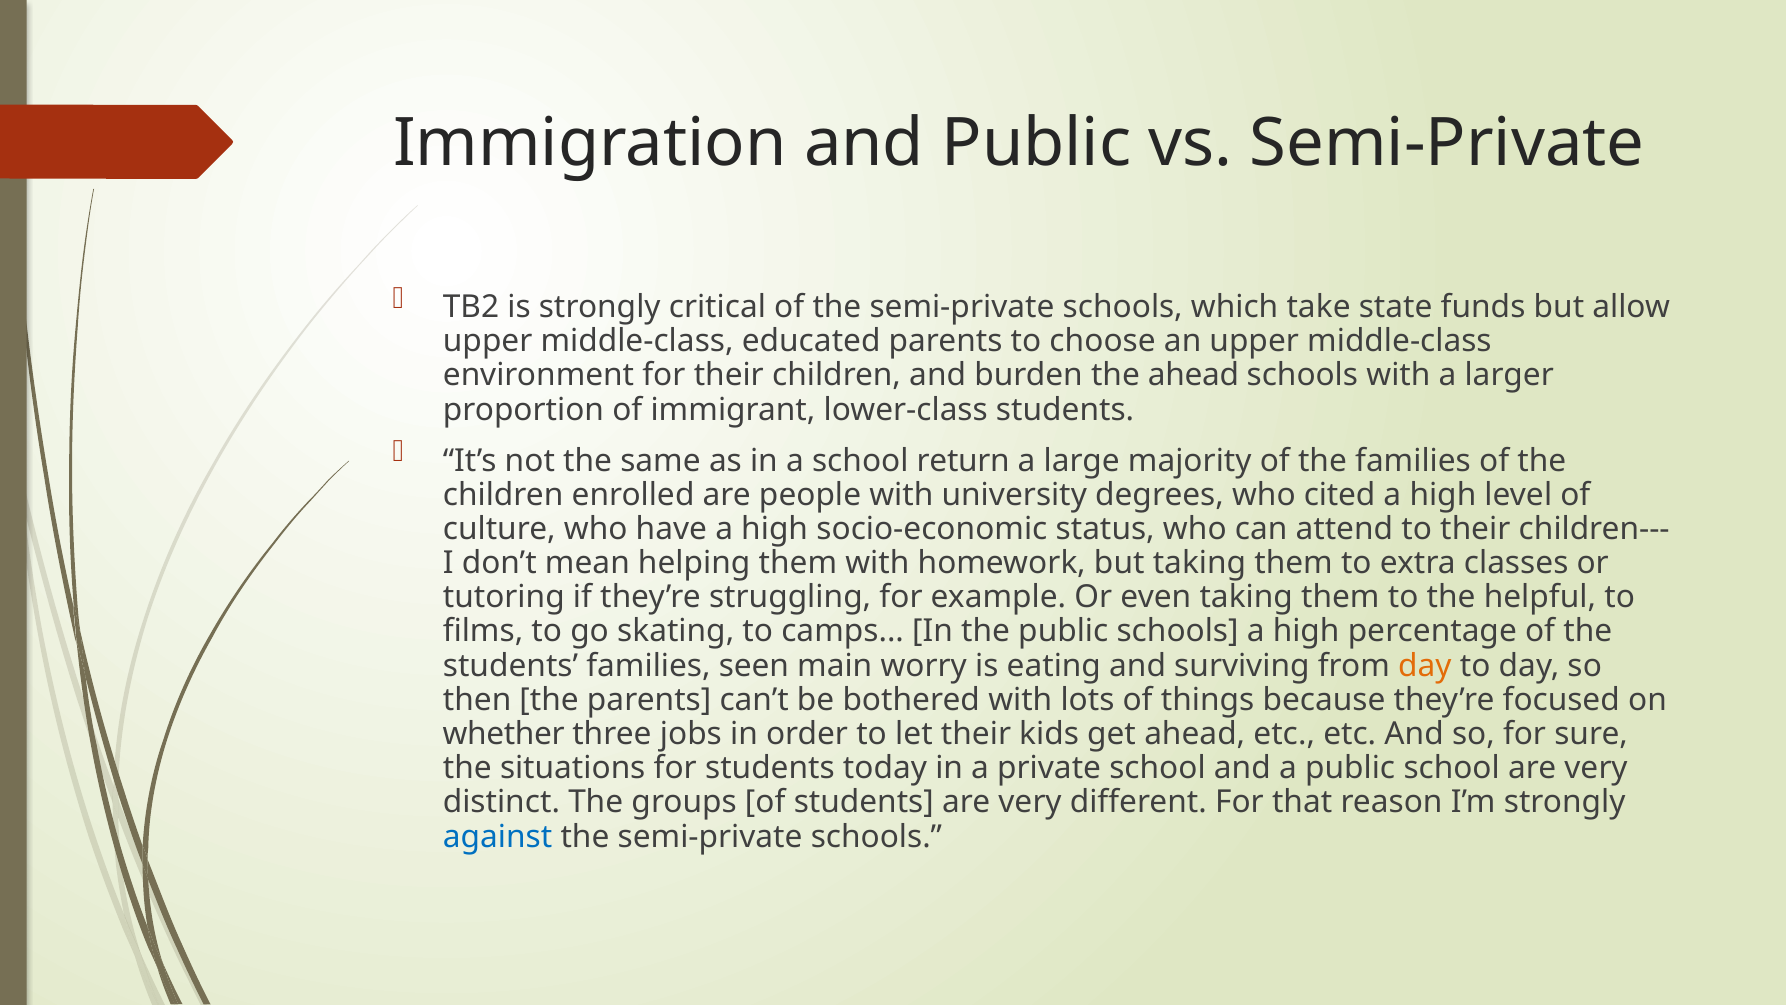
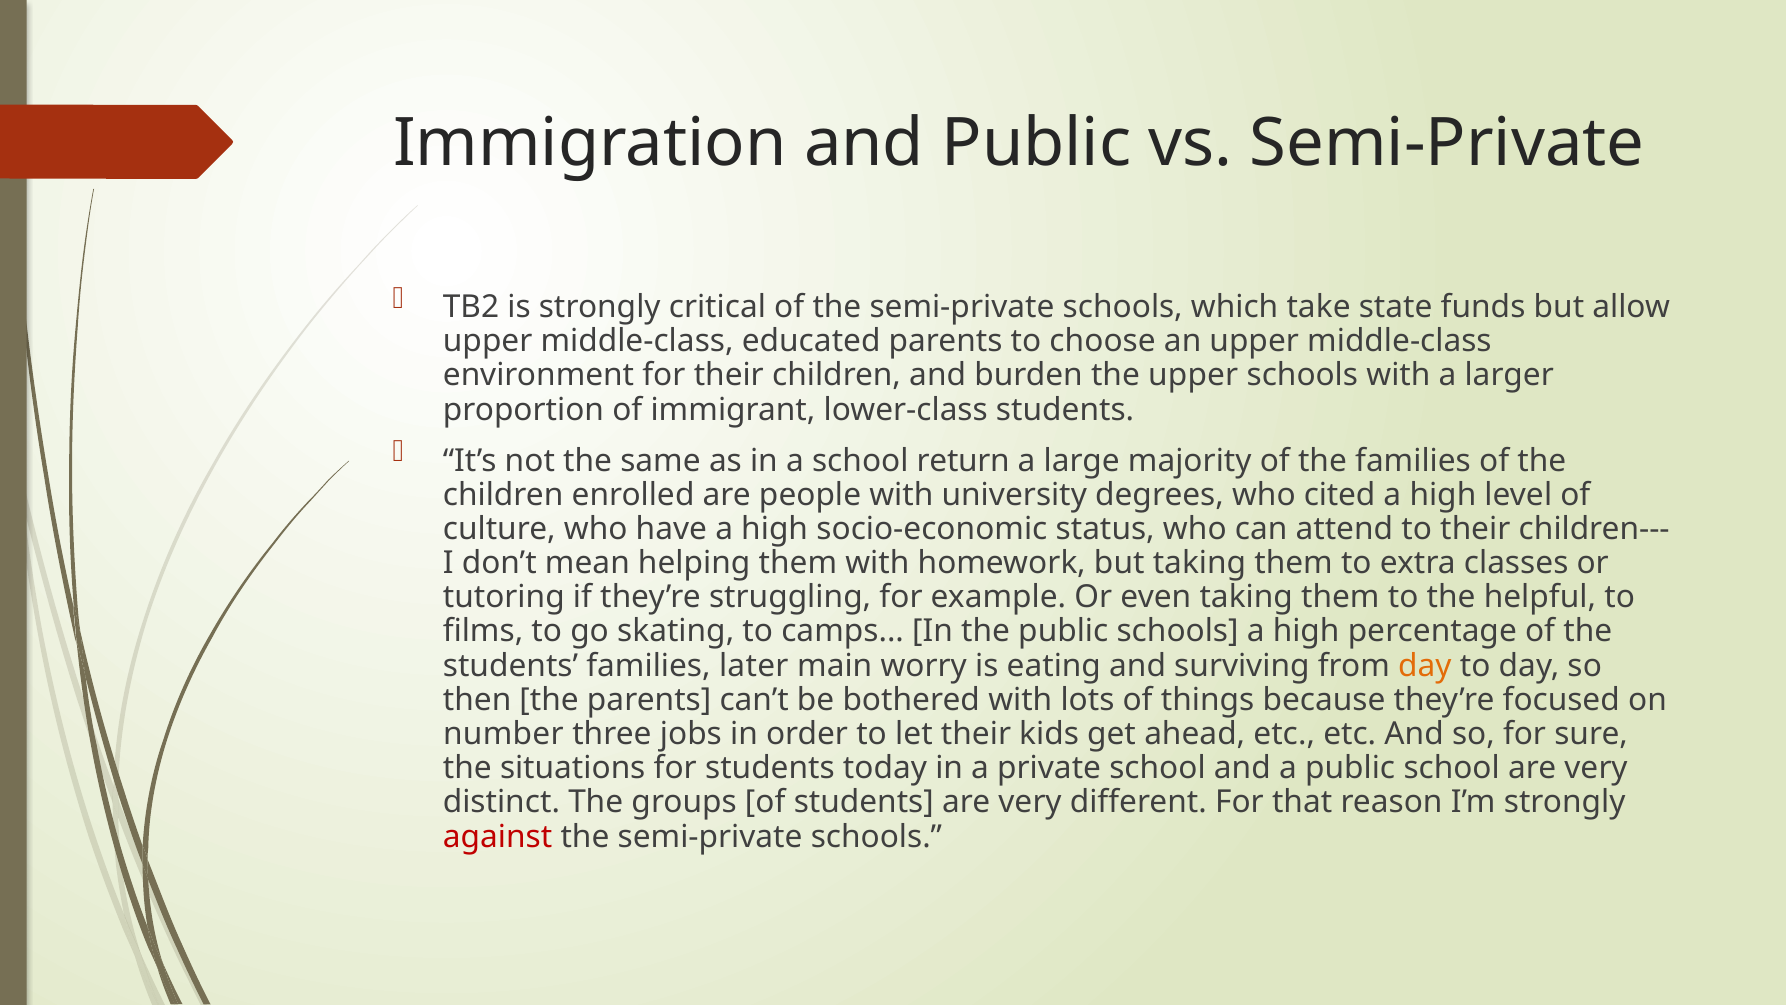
the ahead: ahead -> upper
seen: seen -> later
whether: whether -> number
against colour: blue -> red
